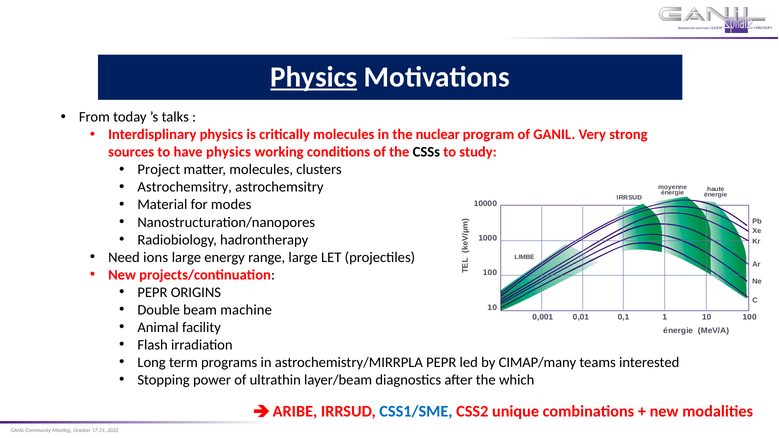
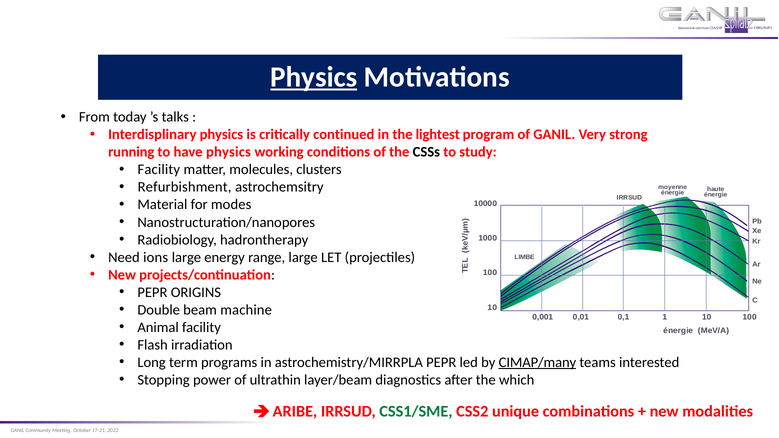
critically molecules: molecules -> continued
nuclear: nuclear -> lightest
sources: sources -> running
Project at (159, 170): Project -> Facility
Astrochemsitry at (185, 187): Astrochemsitry -> Refurbishment
CIMAP/many underline: none -> present
CSS1/SME colour: blue -> green
